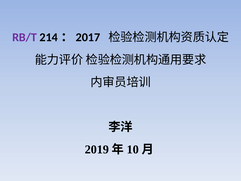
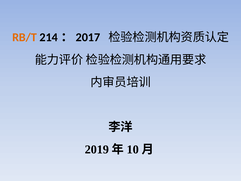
RB/T colour: purple -> orange
